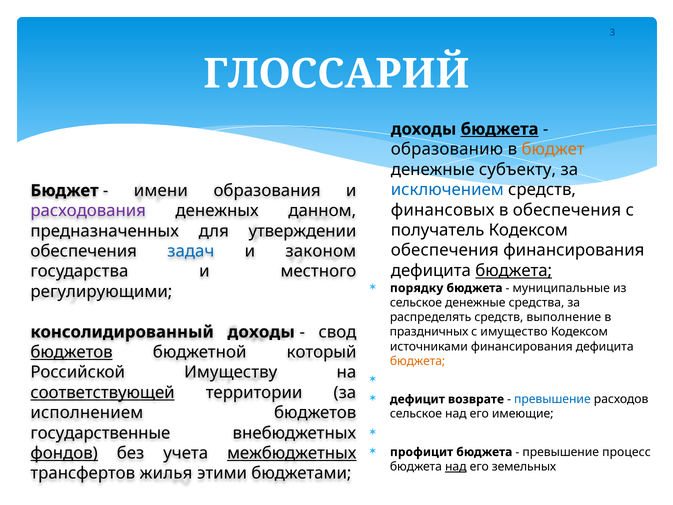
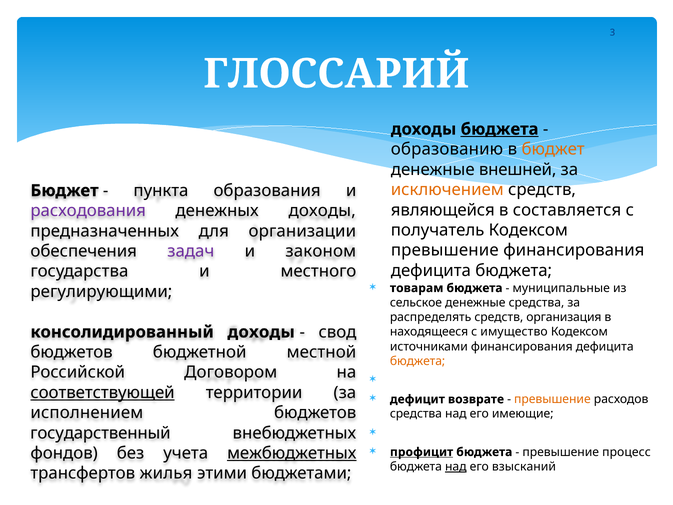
субъекту: субъекту -> внешней
исключением colour: blue -> orange
имени: имени -> пункта
финансовых: финансовых -> являющейся
в обеспечения: обеспечения -> составляется
денежных данном: данном -> доходы
утверждении: утверждении -> организации
обеспечения at (445, 250): обеспечения -> превышение
задач colour: blue -> purple
бюджета at (514, 270) underline: present -> none
порядку: порядку -> товарам
выполнение: выполнение -> организация
праздничных: праздничных -> находящееся
бюджетов at (72, 352) underline: present -> none
который: который -> местной
Имуществу: Имуществу -> Договором
превышение at (552, 399) colour: blue -> orange
сельское at (416, 414): сельское -> средства
государственные: государственные -> государственный
профицит underline: none -> present
фондов underline: present -> none
земельных: земельных -> взысканий
